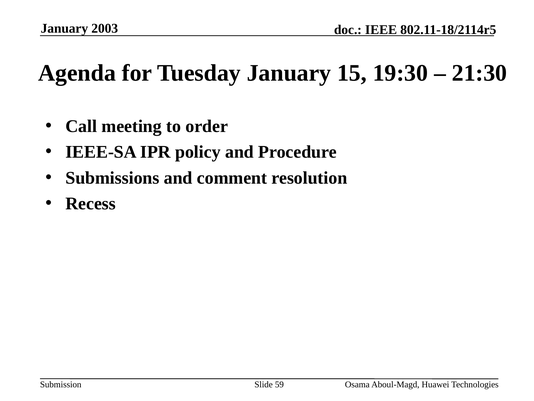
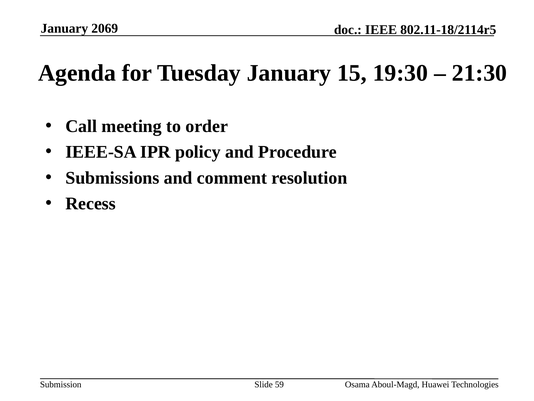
2003: 2003 -> 2069
